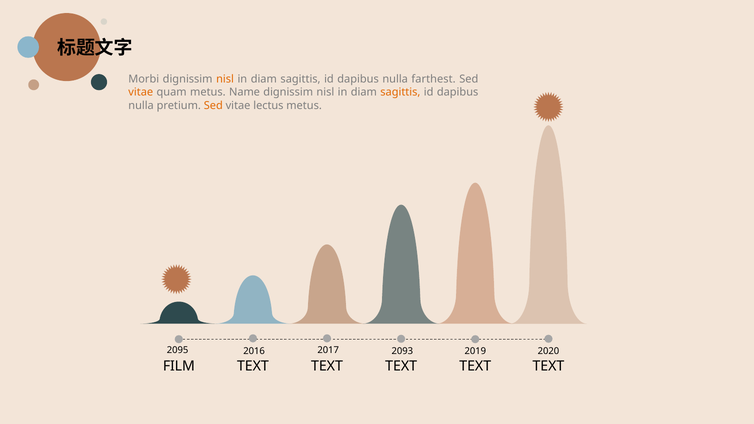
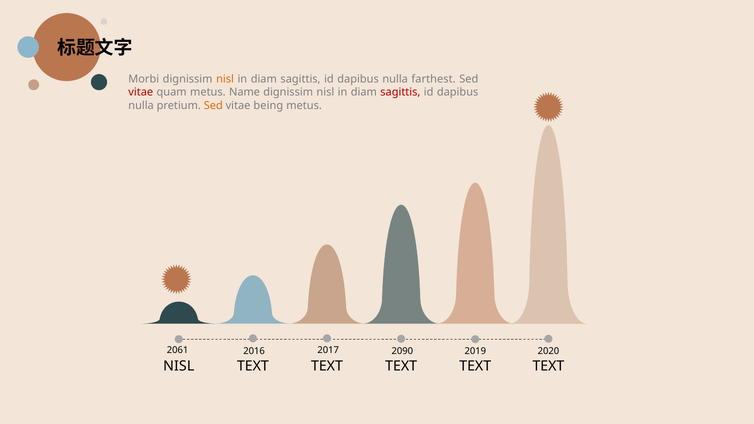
vitae at (141, 92) colour: orange -> red
sagittis at (400, 92) colour: orange -> red
lectus: lectus -> being
2095: 2095 -> 2061
2093: 2093 -> 2090
FILM at (179, 366): FILM -> NISL
